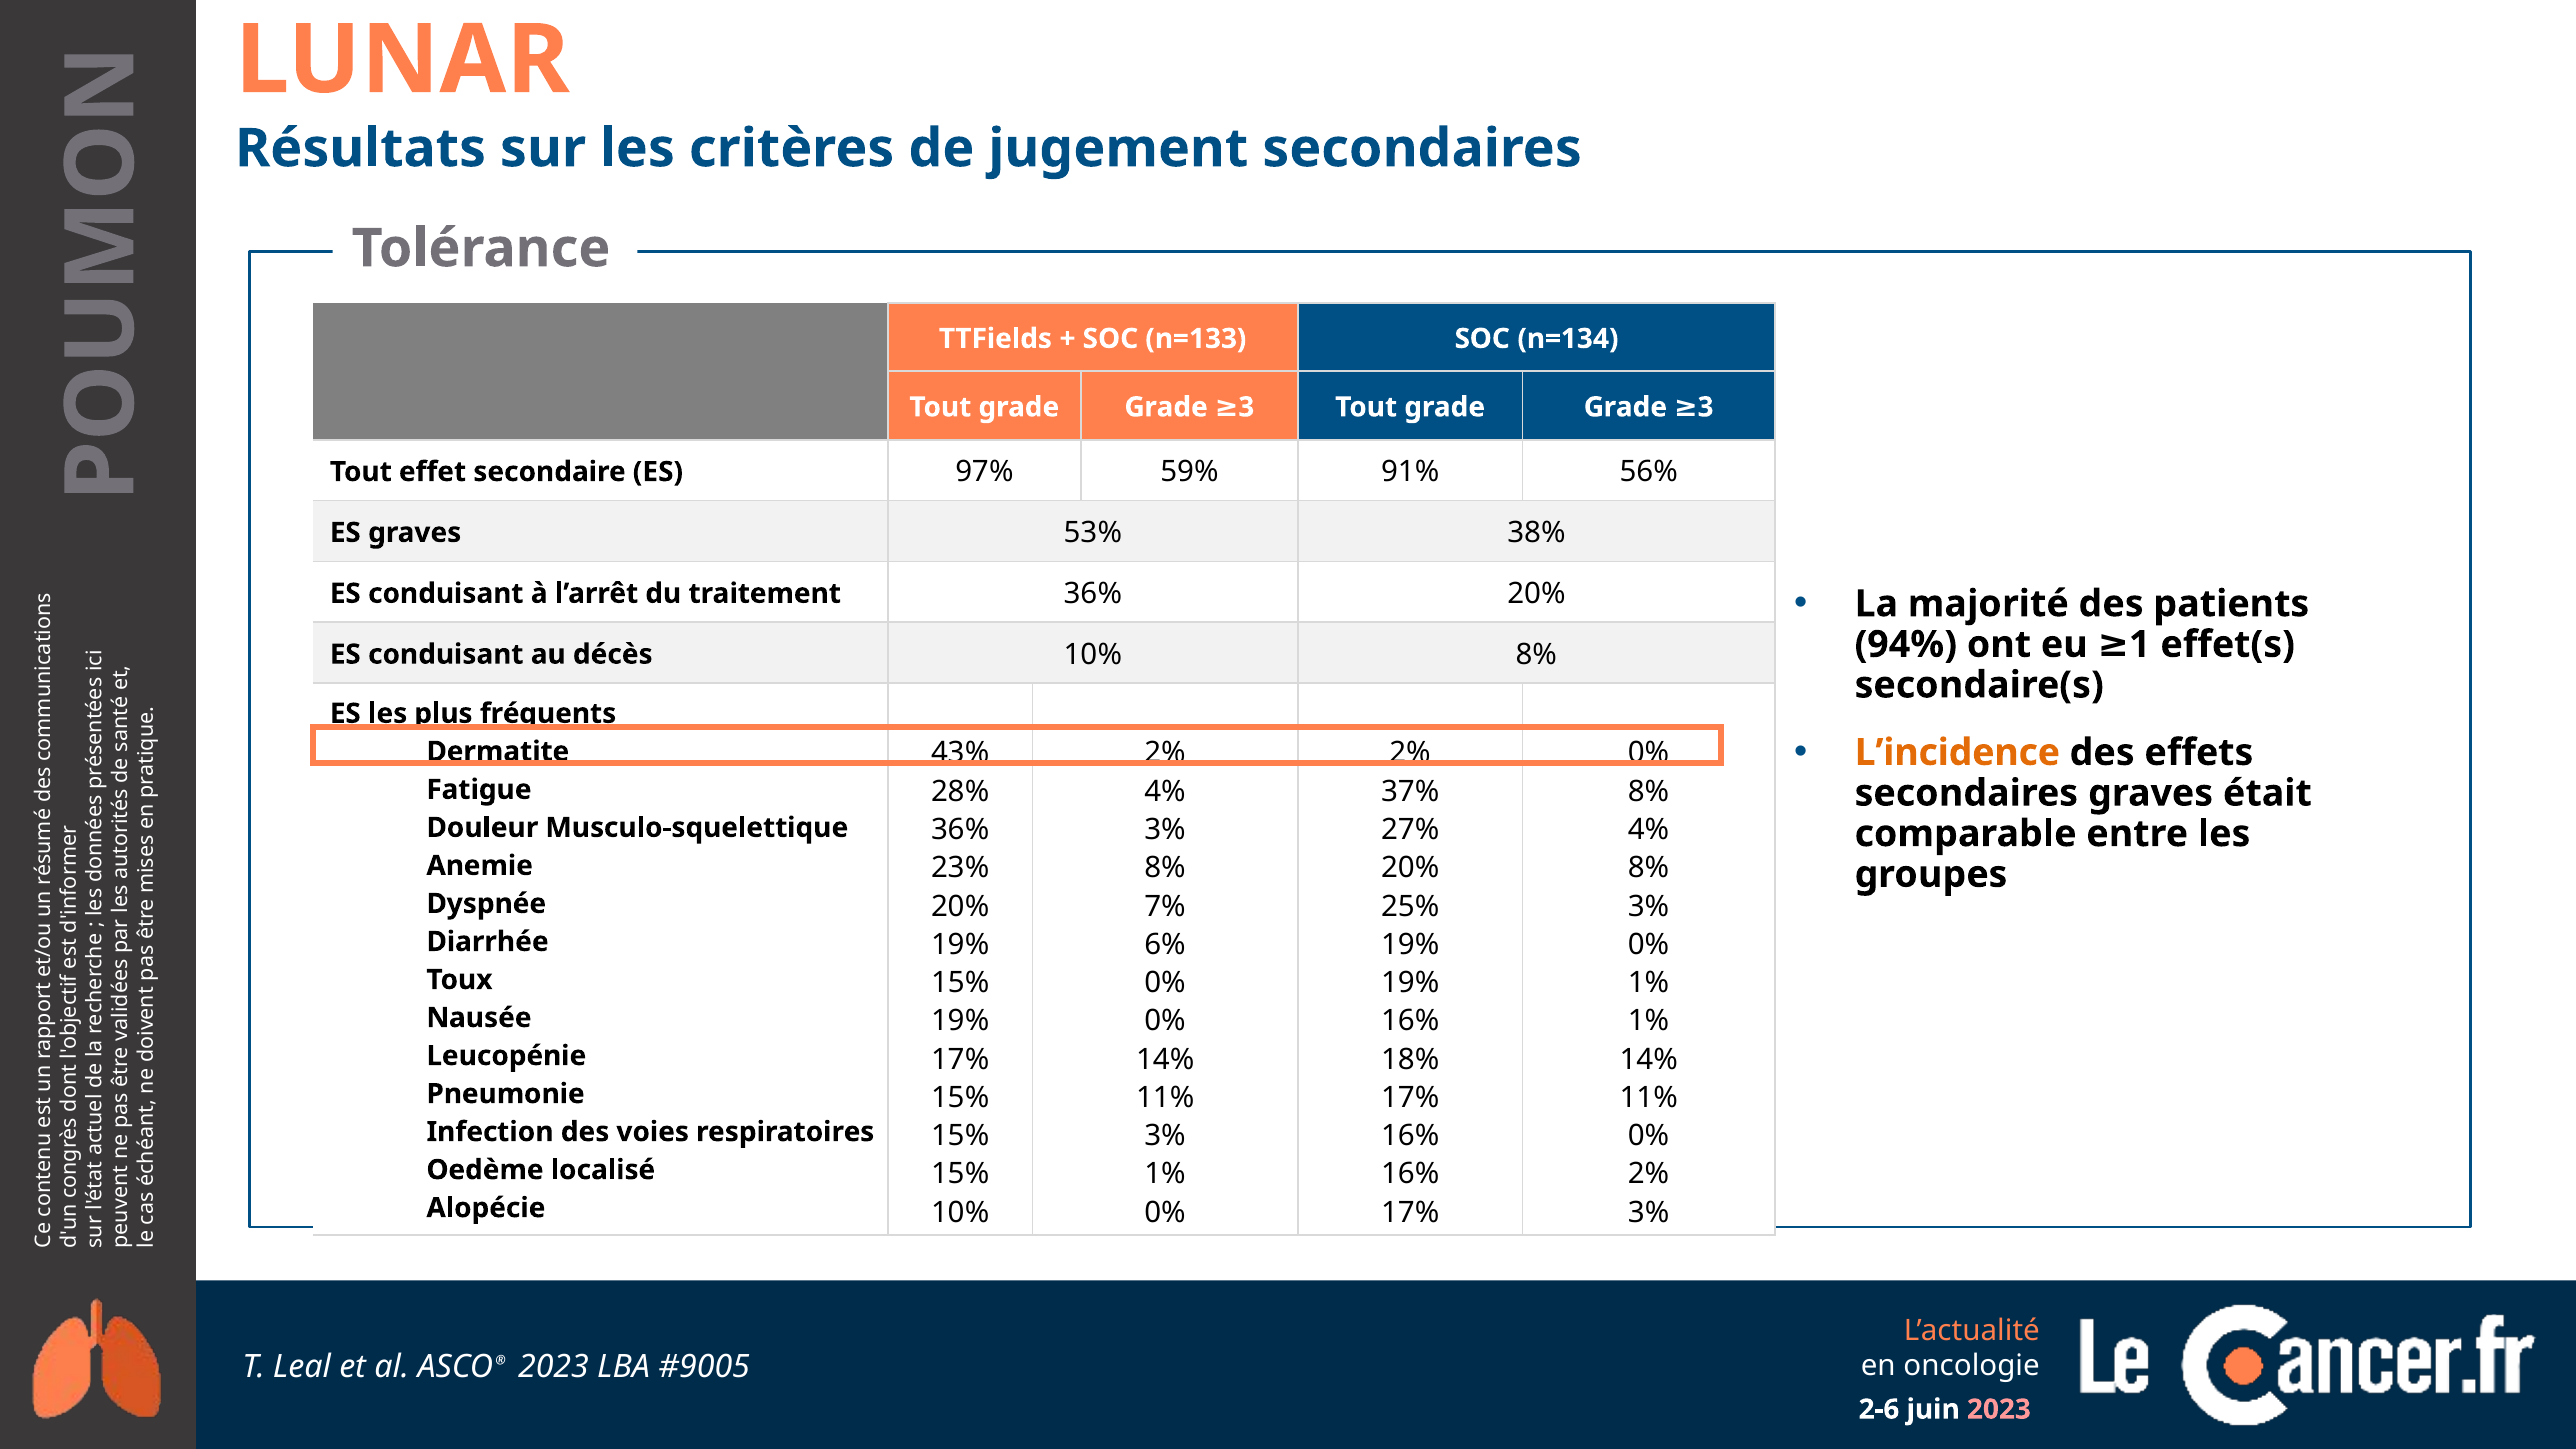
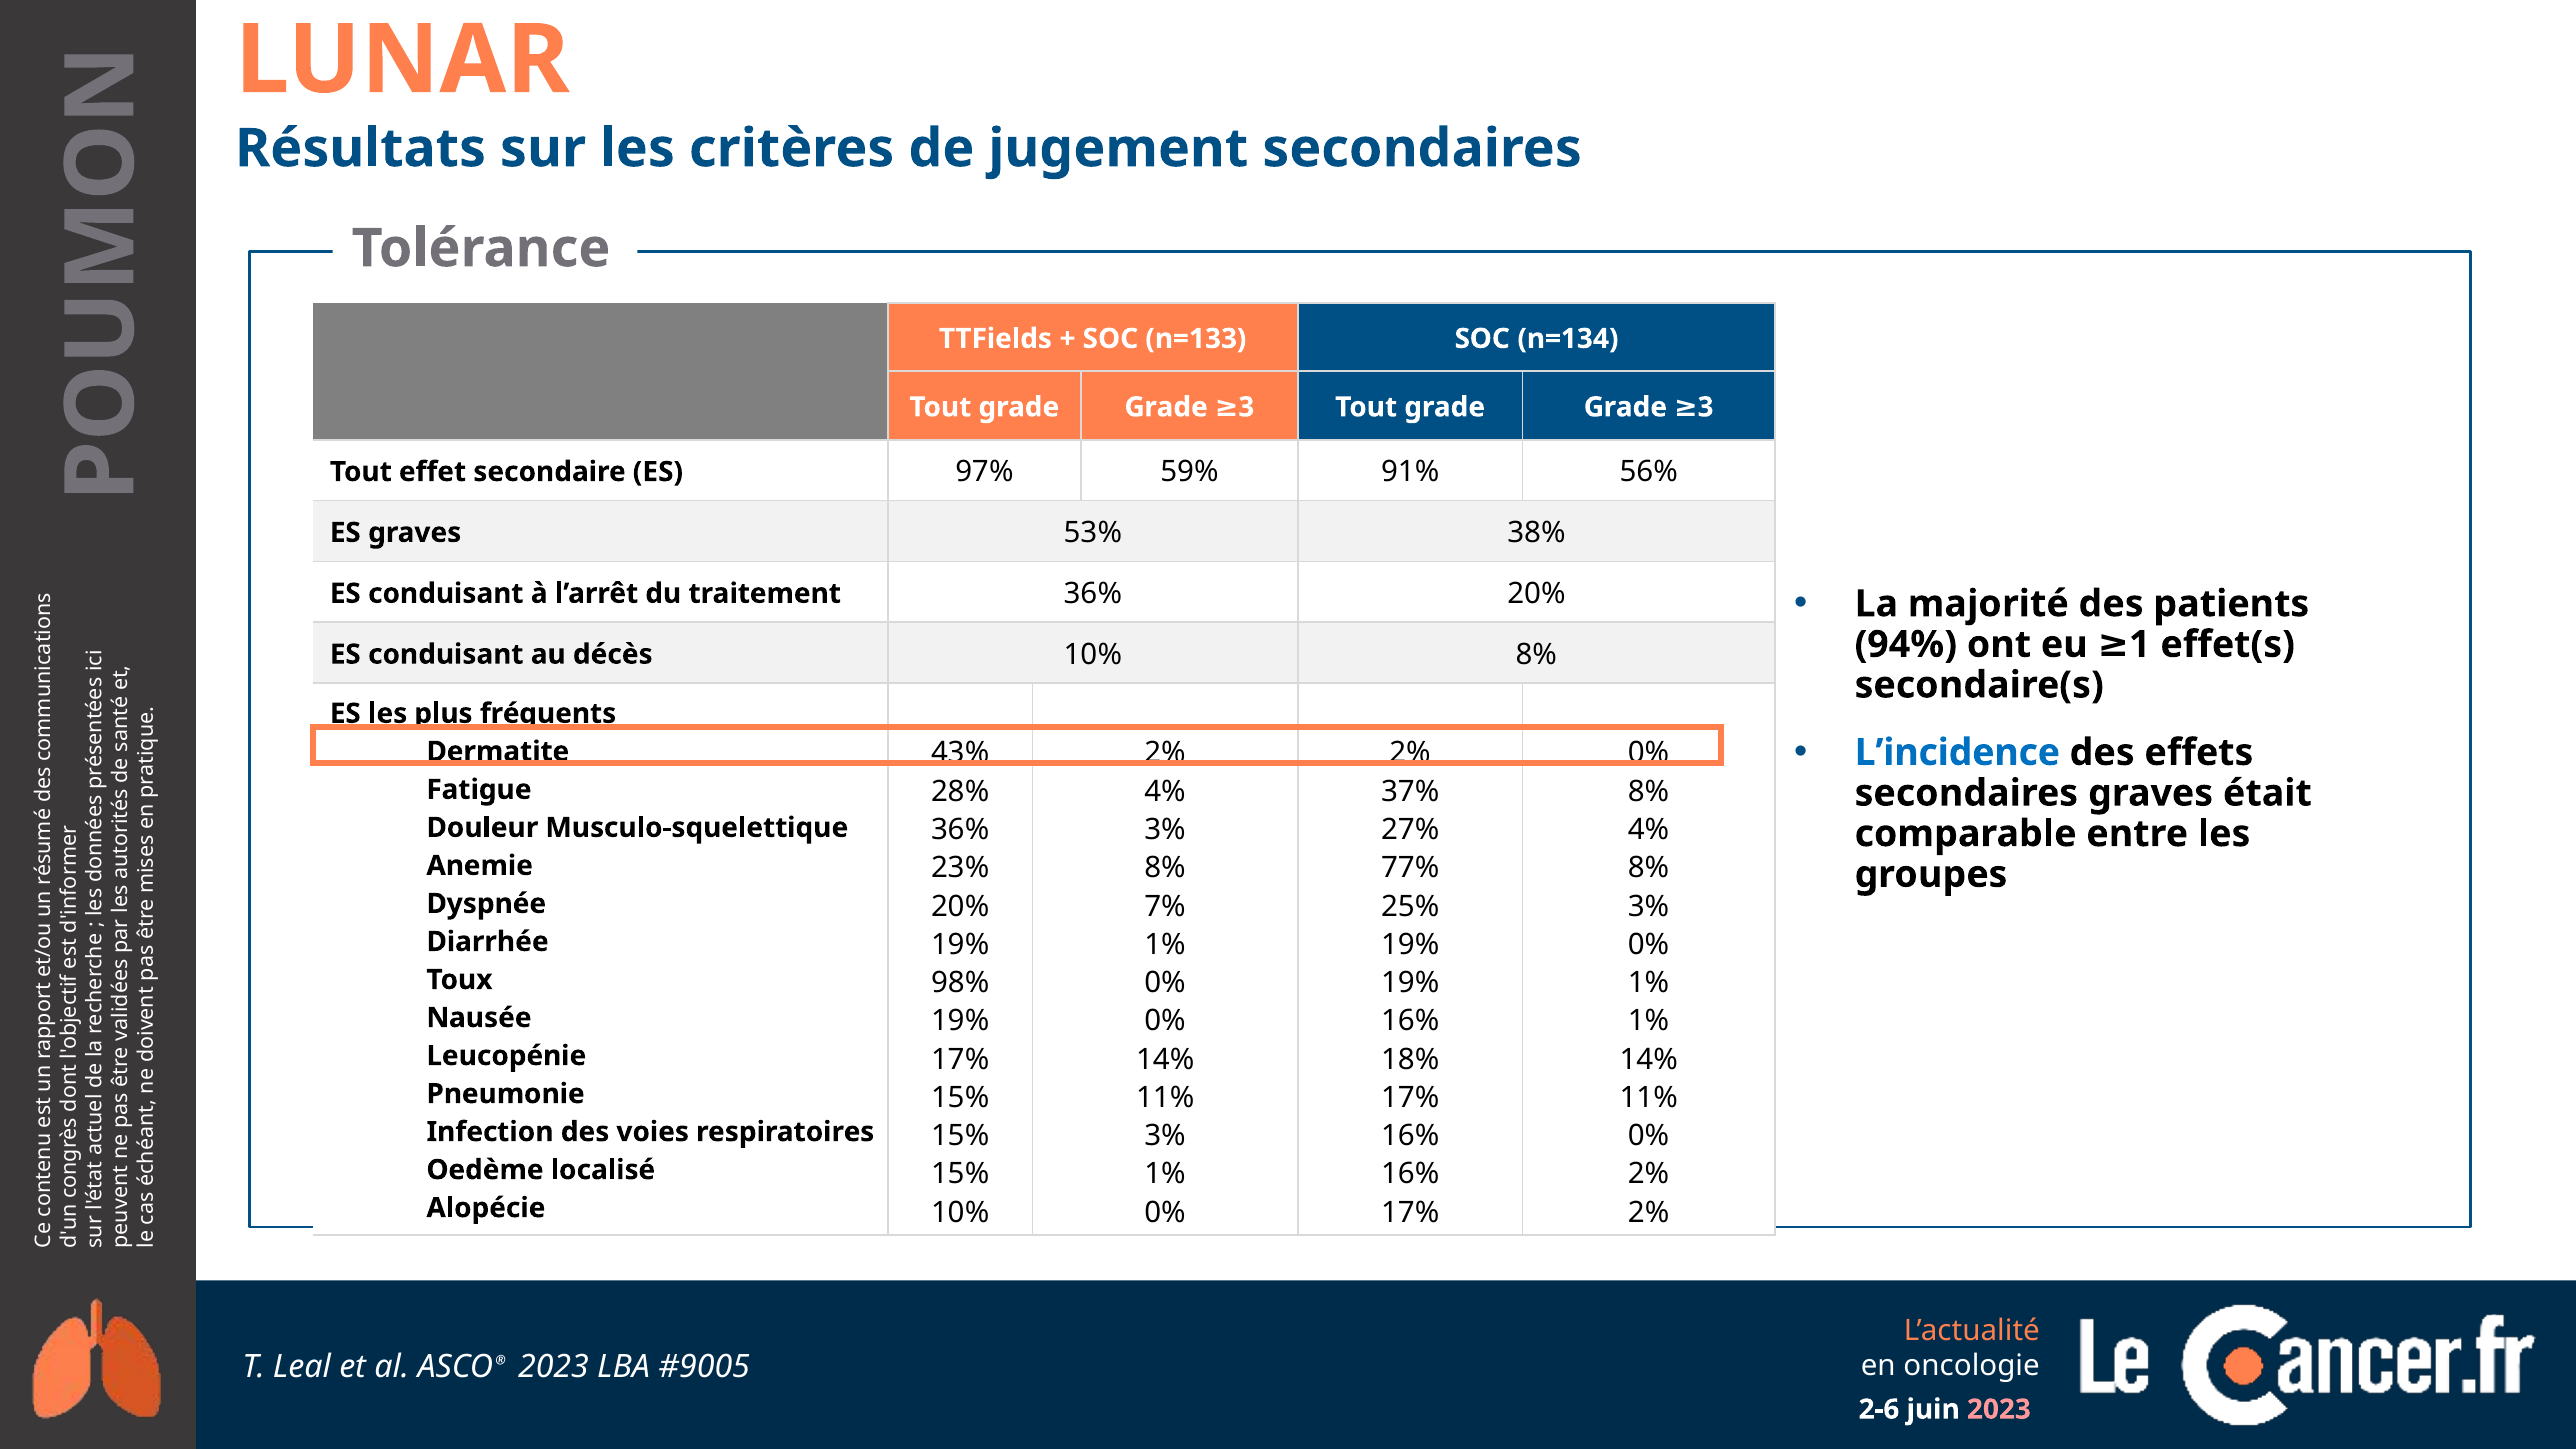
L’incidence colour: orange -> blue
20% at (1410, 868): 20% -> 77%
6% at (1165, 945): 6% -> 1%
15% at (960, 983): 15% -> 98%
3% at (1649, 1212): 3% -> 2%
